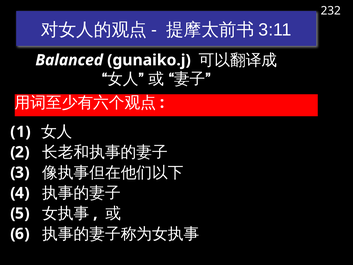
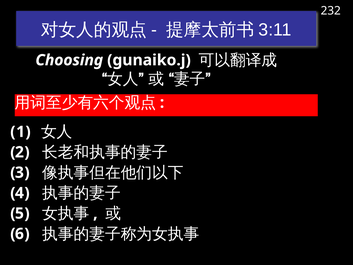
Balanced: Balanced -> Choosing
